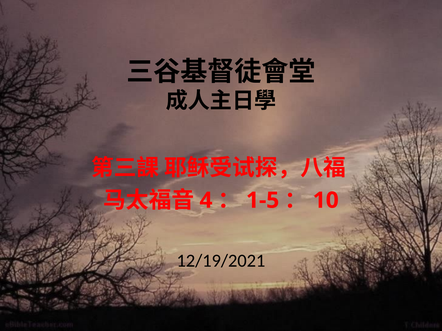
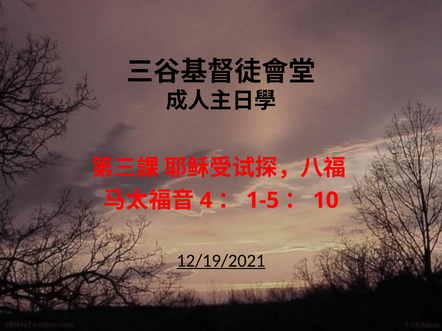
12/19/2021 underline: none -> present
